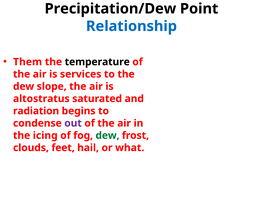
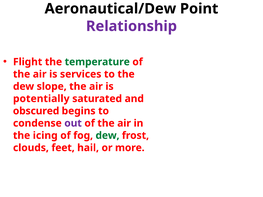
Precipitation/Dew: Precipitation/Dew -> Aeronautical/Dew
Relationship colour: blue -> purple
Them: Them -> Flight
temperature colour: black -> green
altostratus: altostratus -> potentially
radiation: radiation -> obscured
what: what -> more
